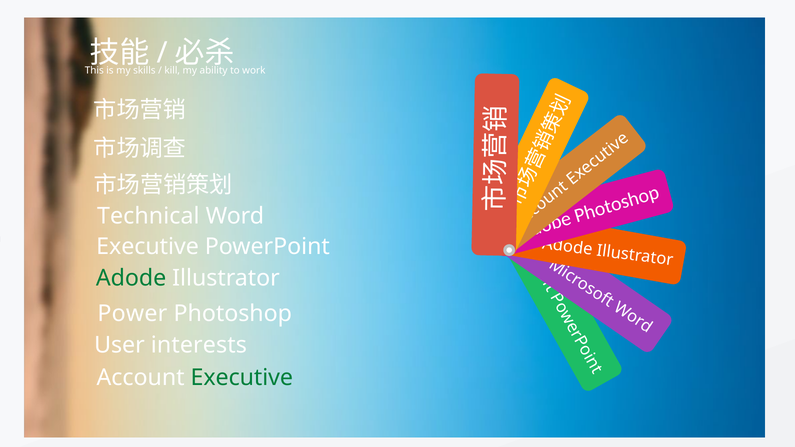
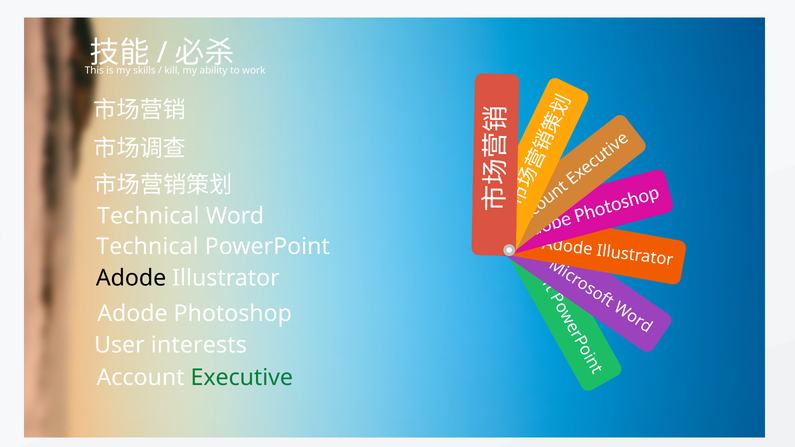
Executive at (148, 247): Executive -> Technical
Adode at (131, 278) colour: green -> black
Power at (132, 314): Power -> Adode
